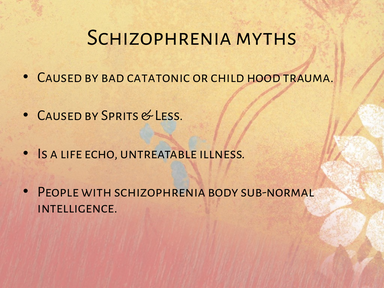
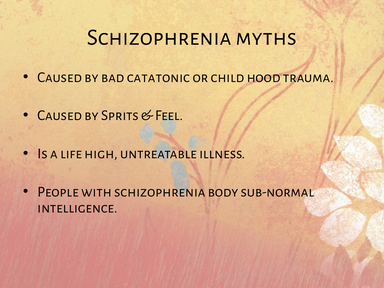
Less: Less -> Feel
echo: echo -> high
